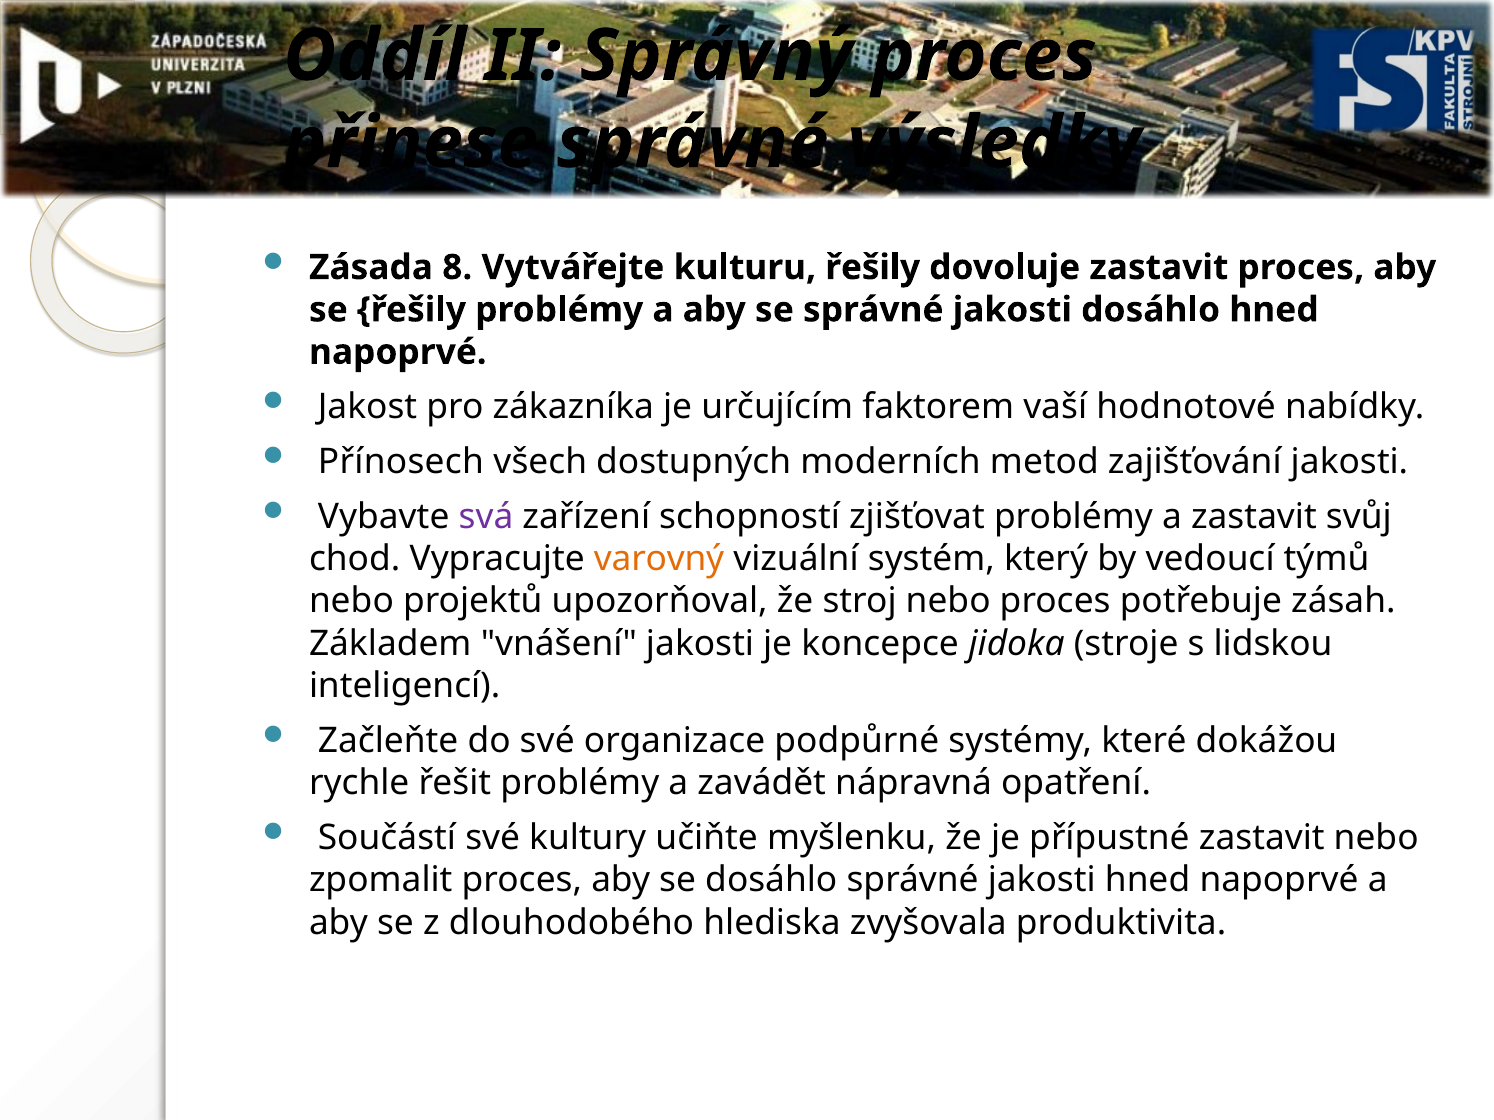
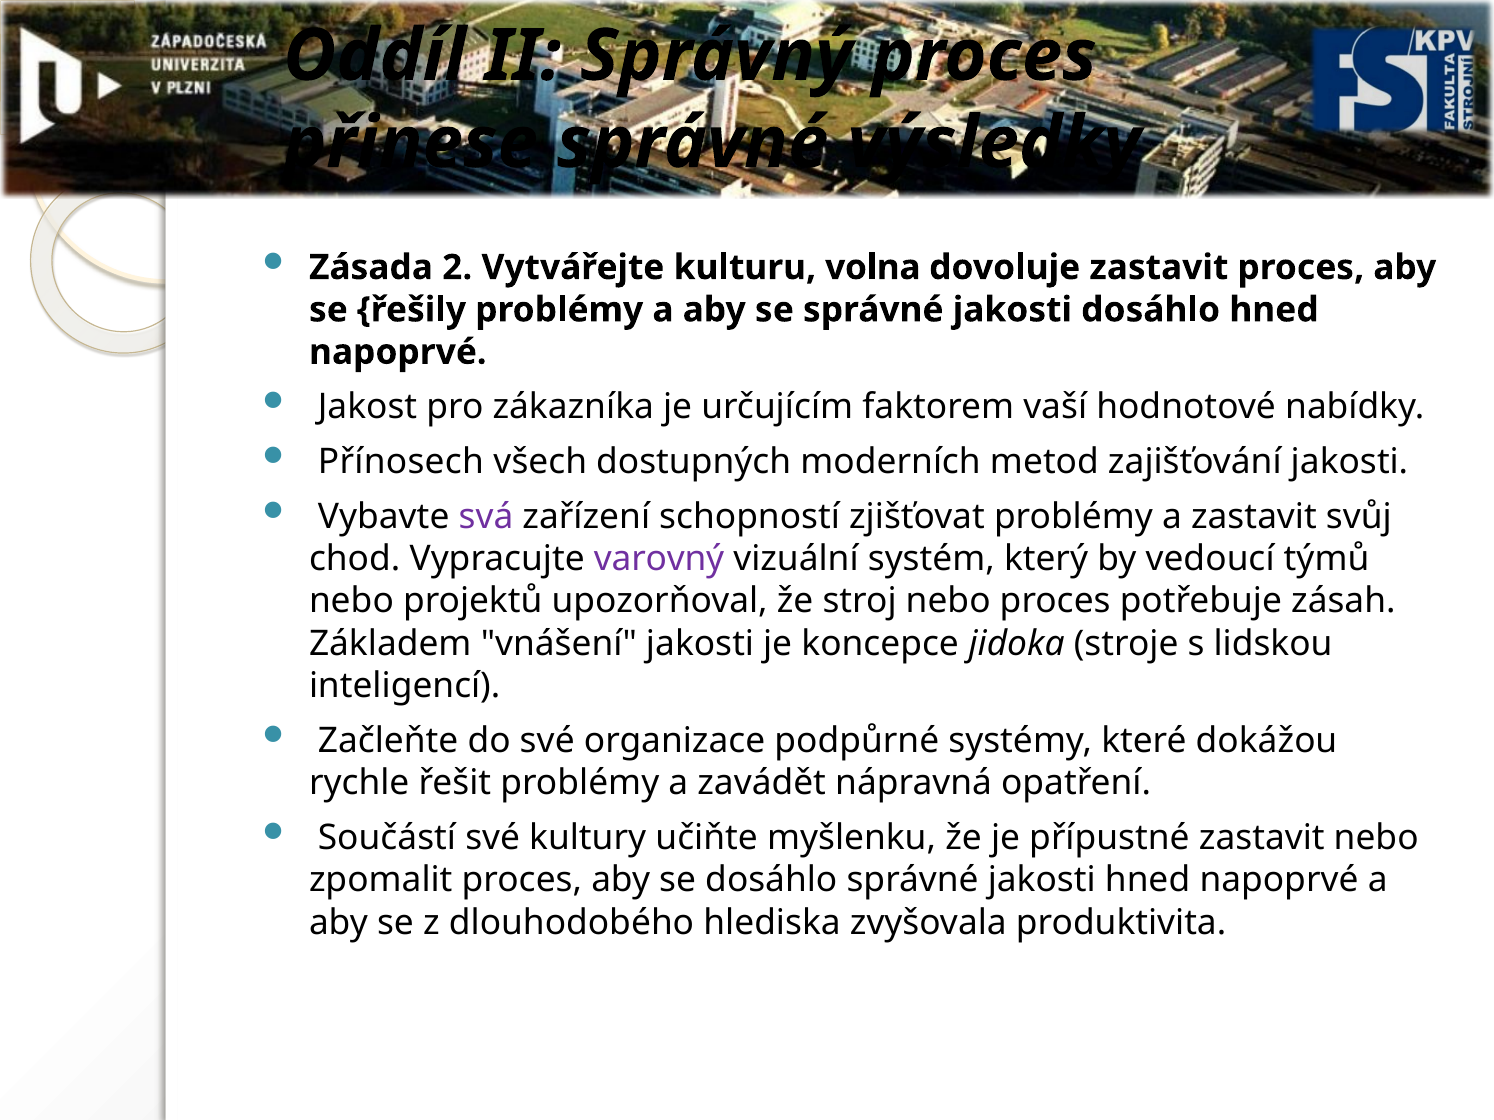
8: 8 -> 2
kulturu řešily: řešily -> volna
varovný colour: orange -> purple
